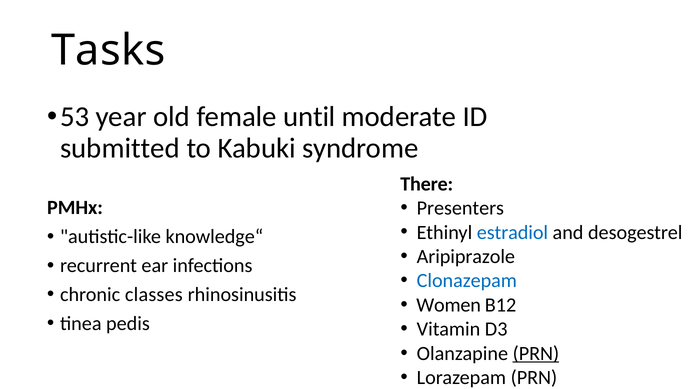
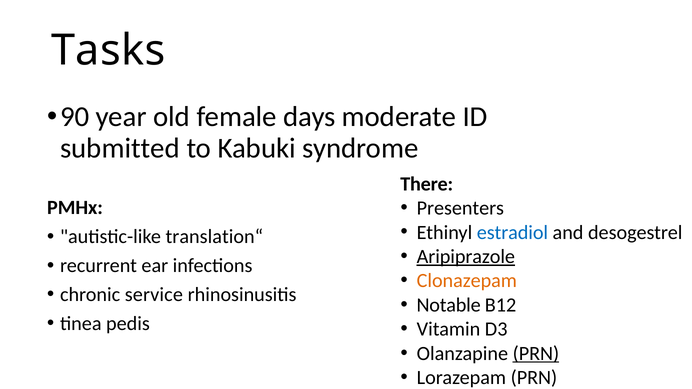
53: 53 -> 90
until: until -> days
knowledge“: knowledge“ -> translation“
Aripiprazole underline: none -> present
Clonazepam colour: blue -> orange
classes: classes -> service
Women: Women -> Notable
